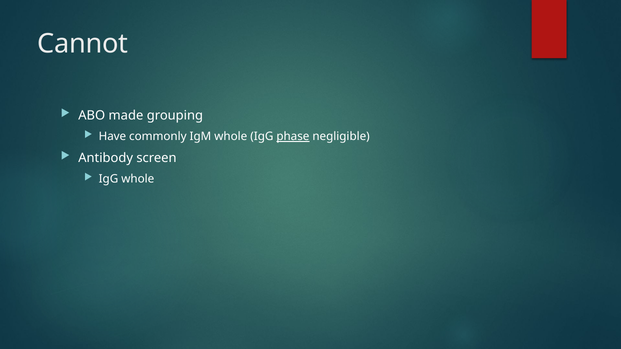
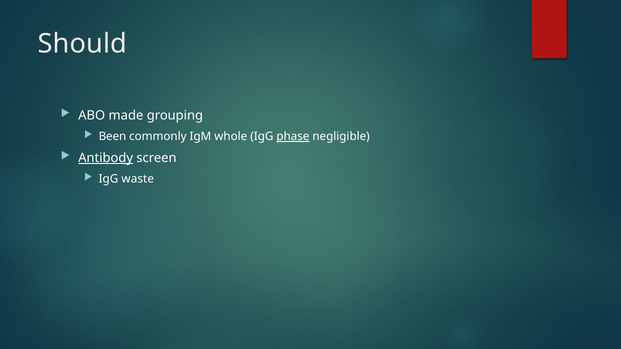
Cannot: Cannot -> Should
Have: Have -> Been
Antibody underline: none -> present
IgG whole: whole -> waste
